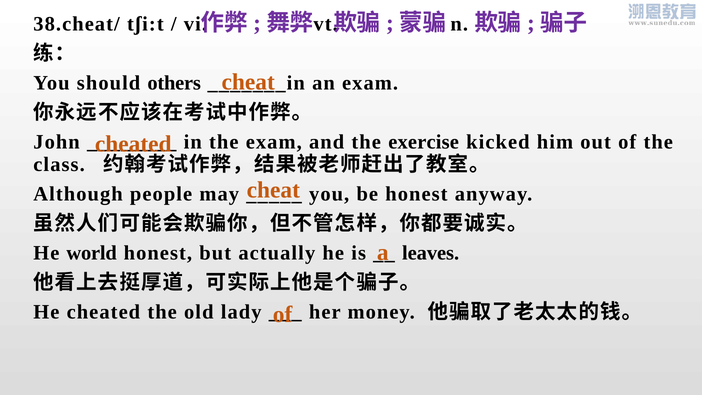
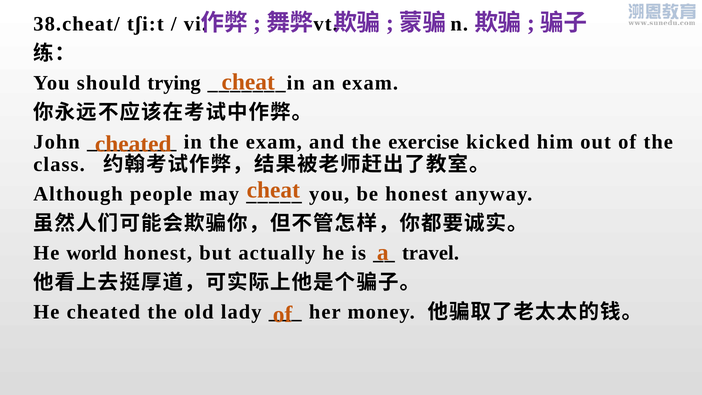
others: others -> trying
leaves: leaves -> travel
